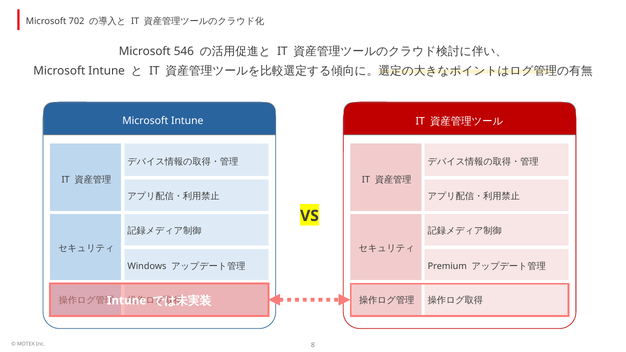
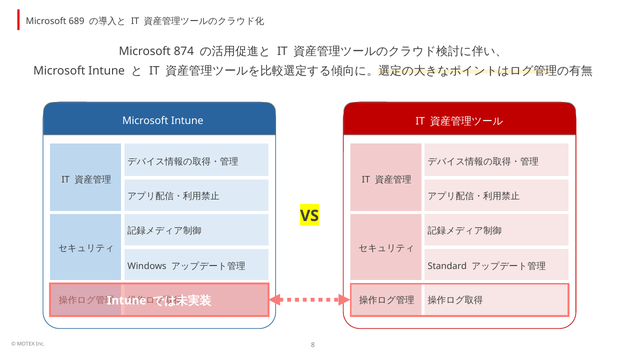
702: 702 -> 689
546: 546 -> 874
Premium: Premium -> Standard
